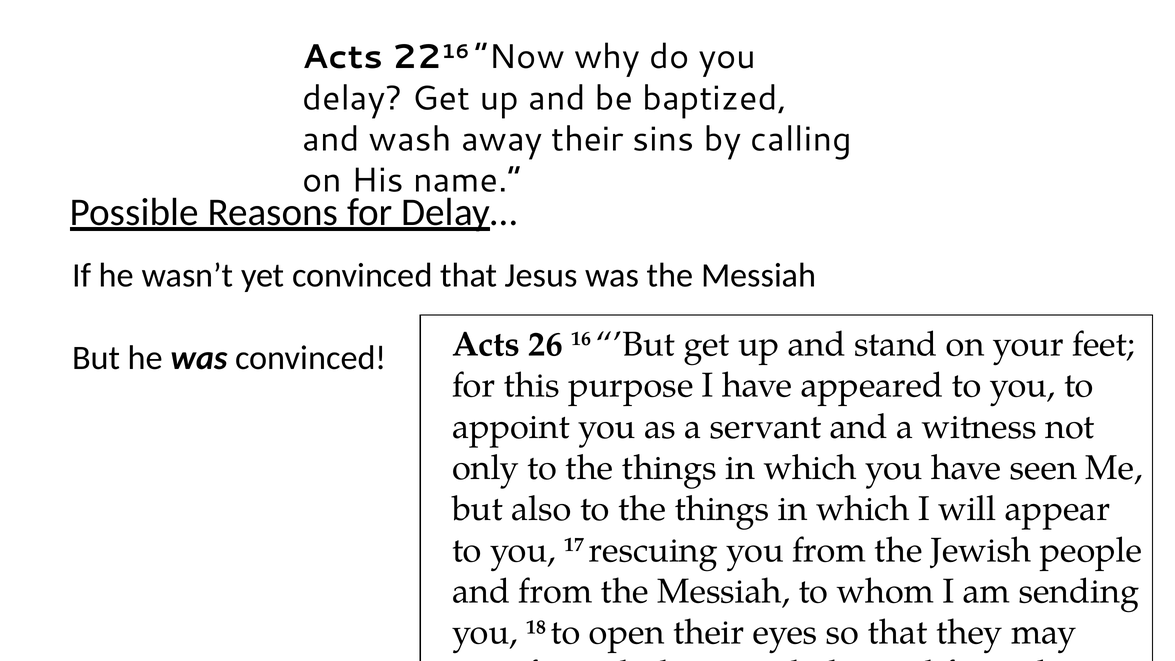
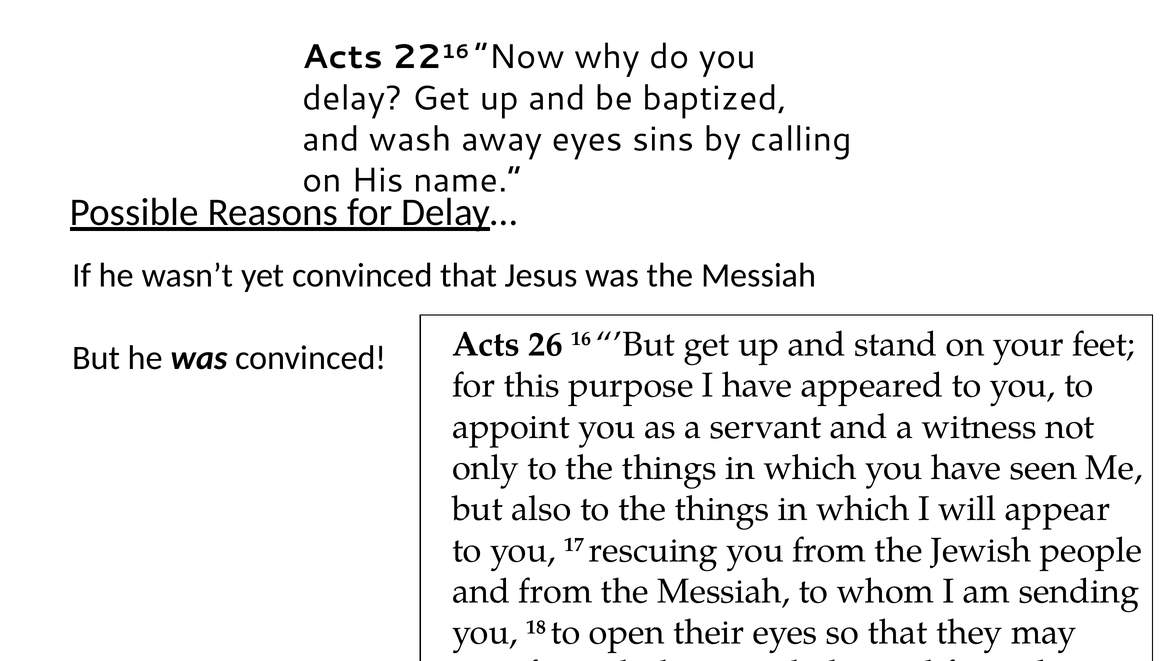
away their: their -> eyes
